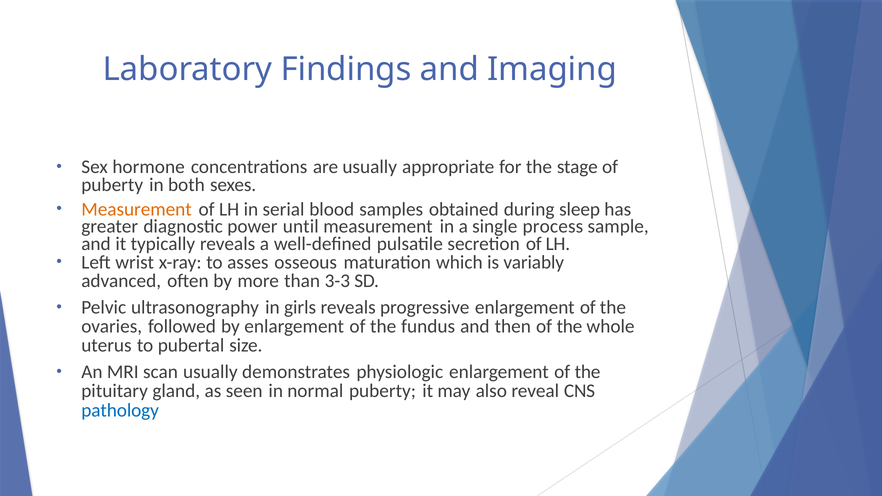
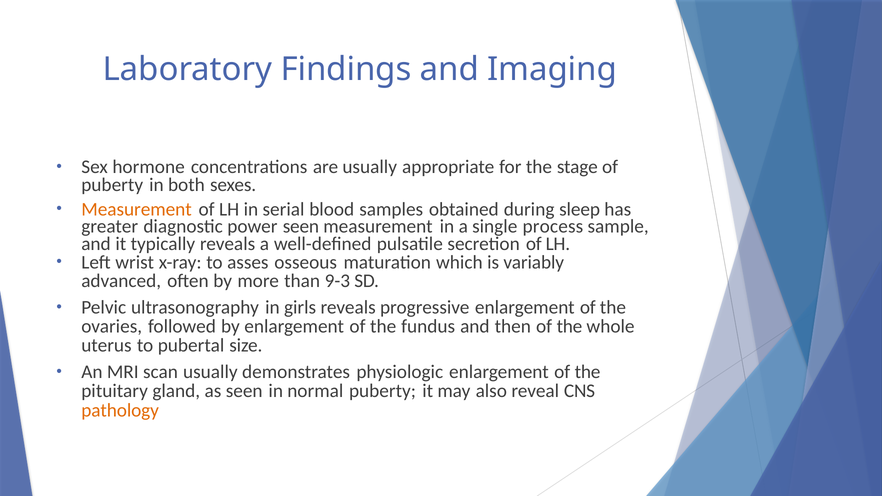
power until: until -> seen
3-3: 3-3 -> 9-3
pathology colour: blue -> orange
